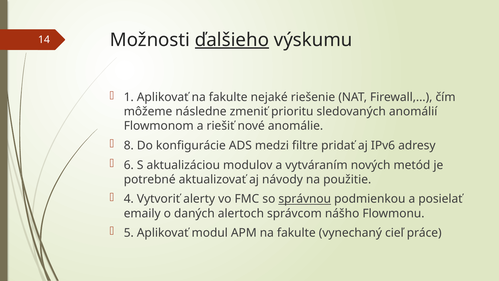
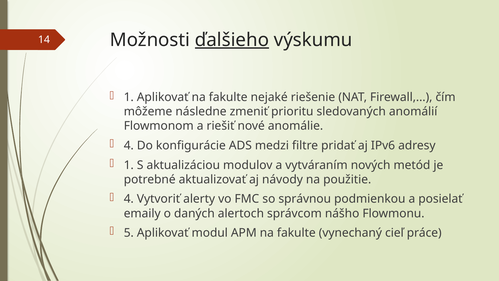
8 at (129, 145): 8 -> 4
6 at (129, 165): 6 -> 1
správnou underline: present -> none
